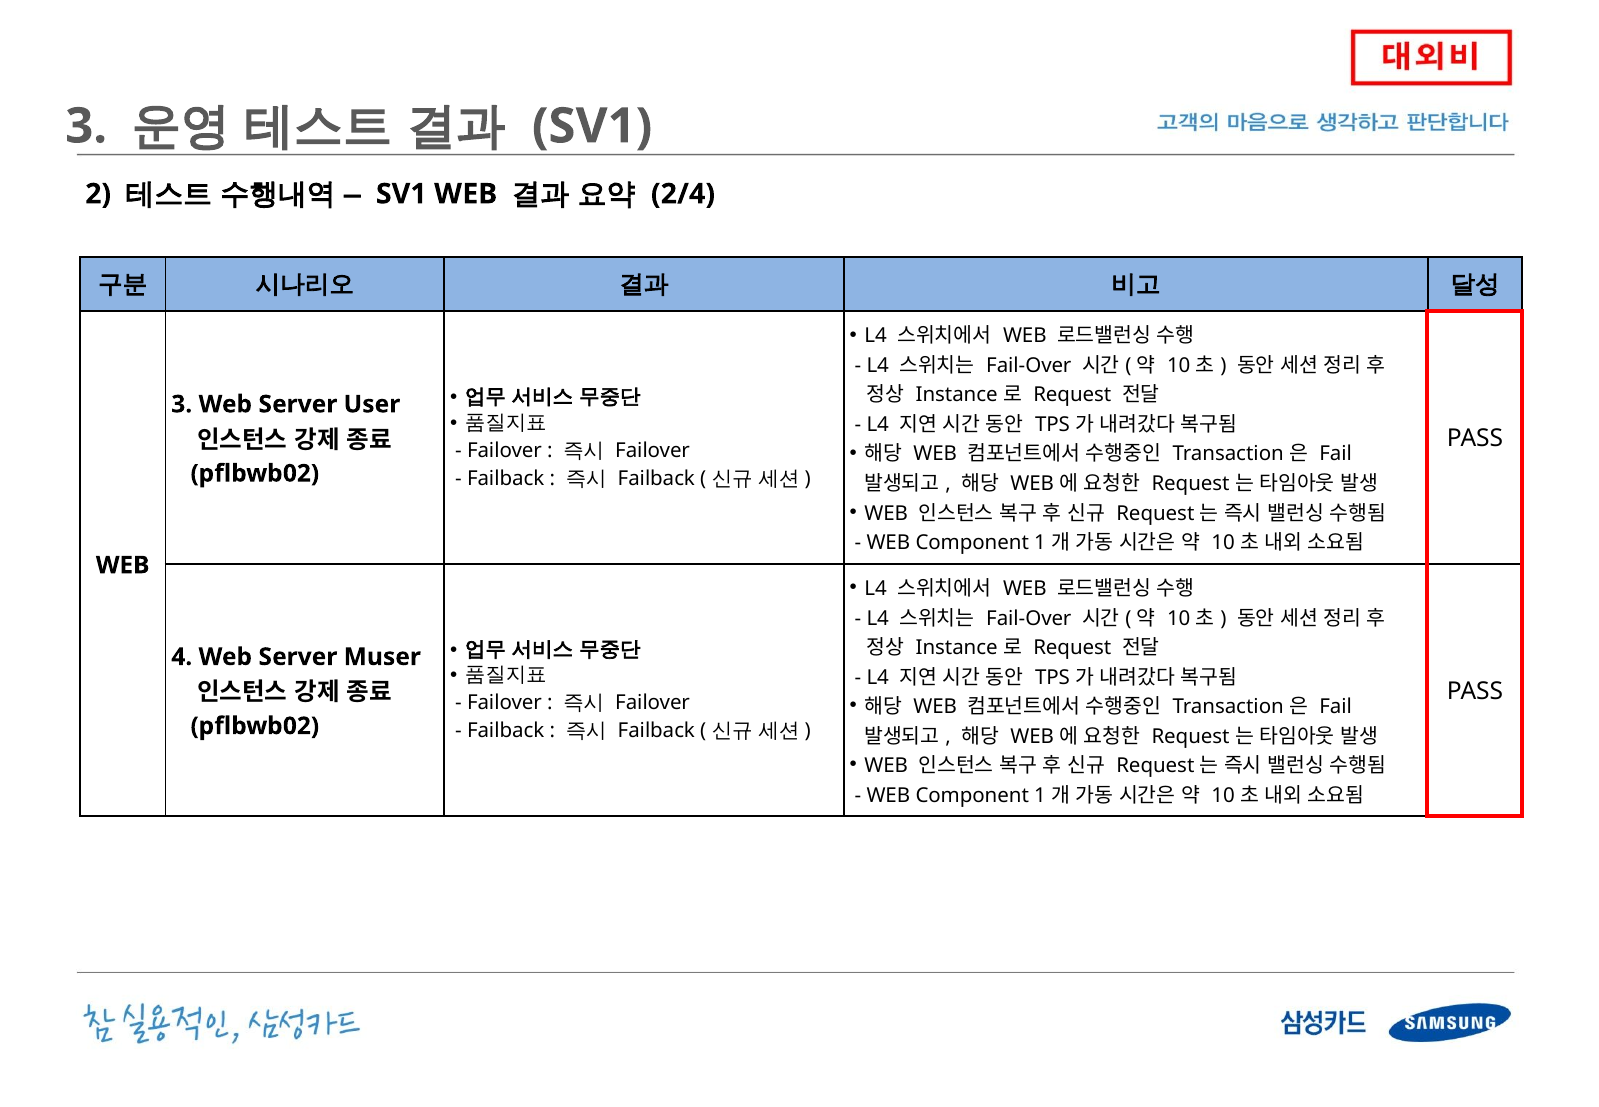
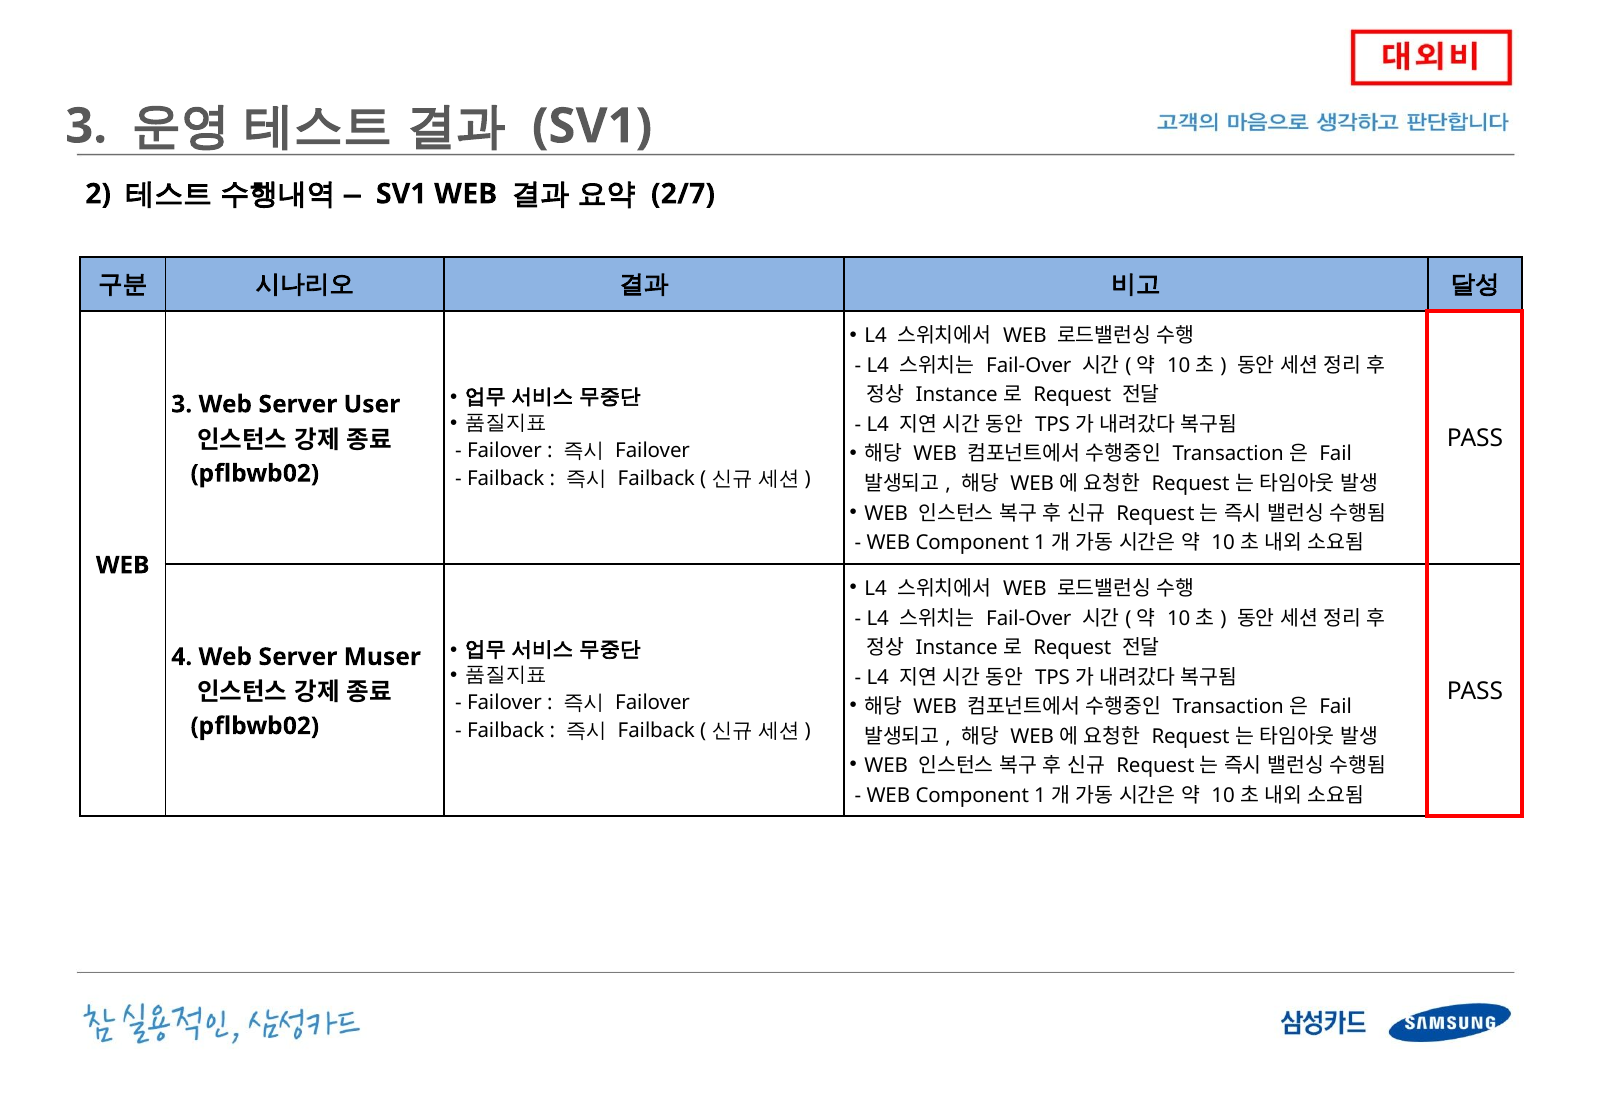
2/4: 2/4 -> 2/7
